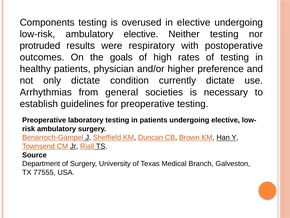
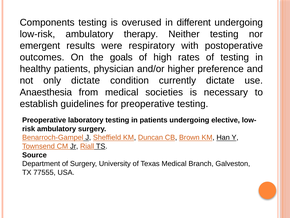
in elective: elective -> different
ambulatory elective: elective -> therapy
protruded: protruded -> emergent
Arrhythmias: Arrhythmias -> Anaesthesia
from general: general -> medical
